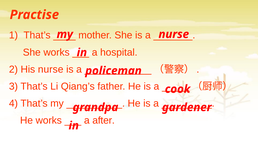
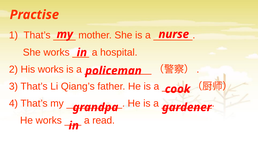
His nurse: nurse -> works
after: after -> read
